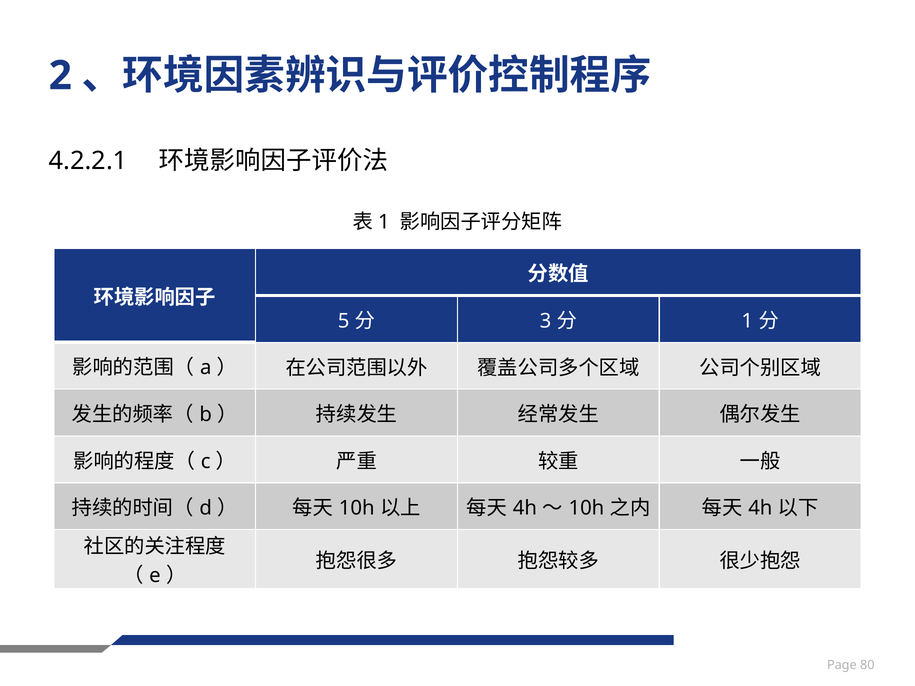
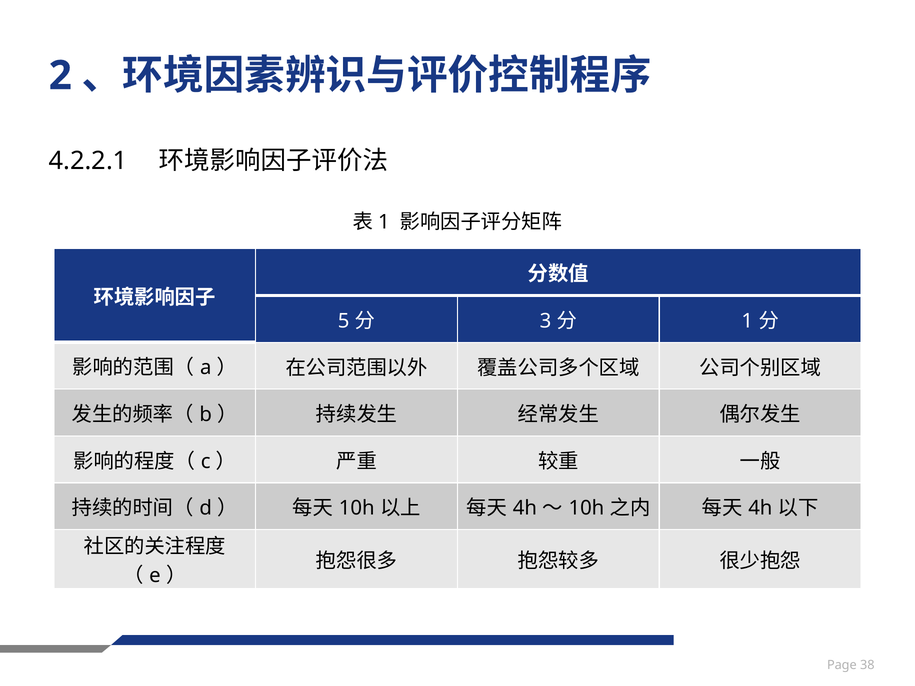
80: 80 -> 38
